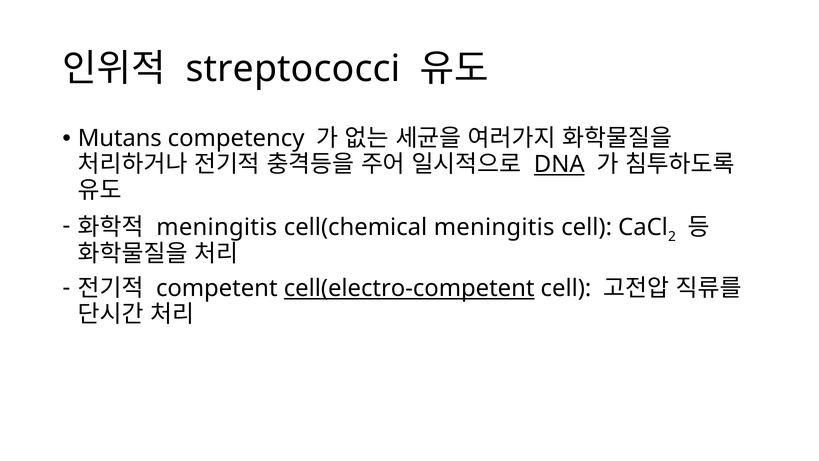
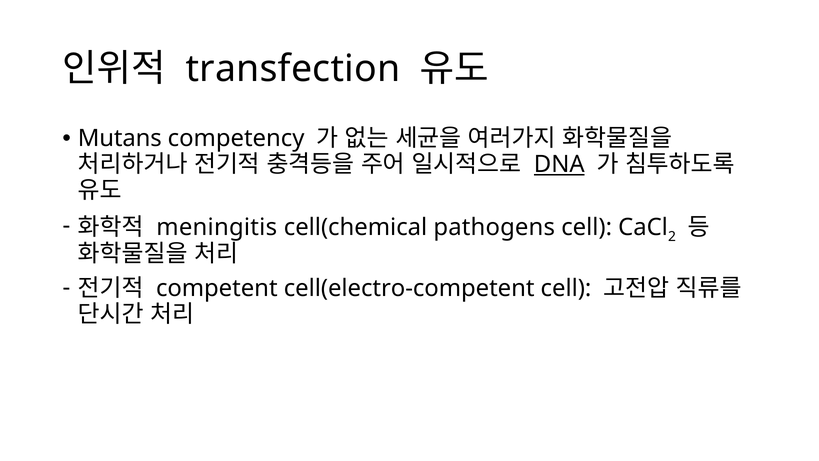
streptococci: streptococci -> transfection
cell(chemical meningitis: meningitis -> pathogens
cell(electro-competent underline: present -> none
